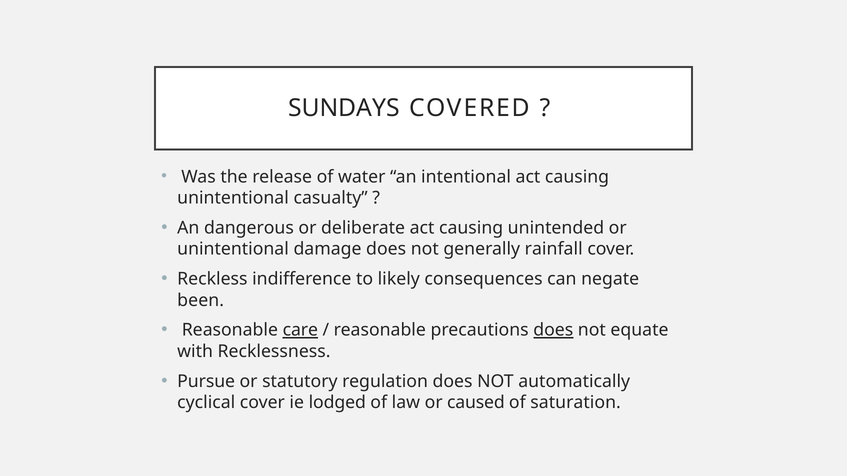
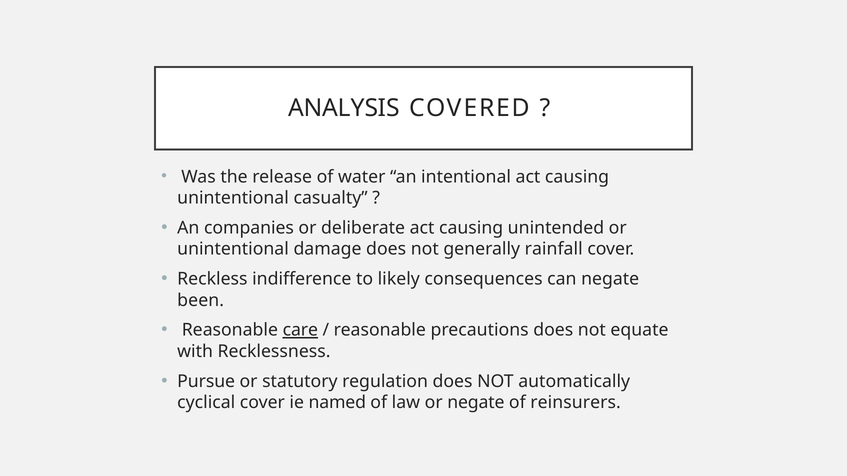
SUNDAYS: SUNDAYS -> ANALYSIS
dangerous: dangerous -> companies
does at (553, 330) underline: present -> none
lodged: lodged -> named
or caused: caused -> negate
saturation: saturation -> reinsurers
